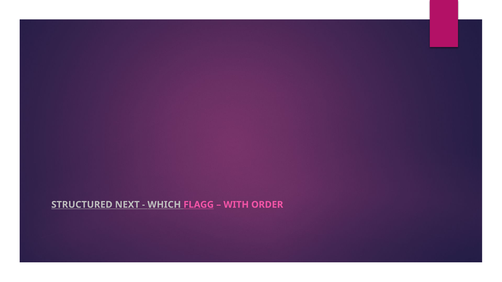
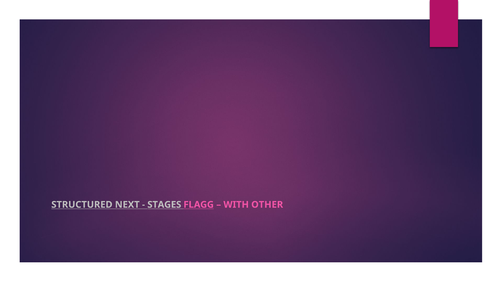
WHICH: WHICH -> STAGES
ORDER: ORDER -> OTHER
